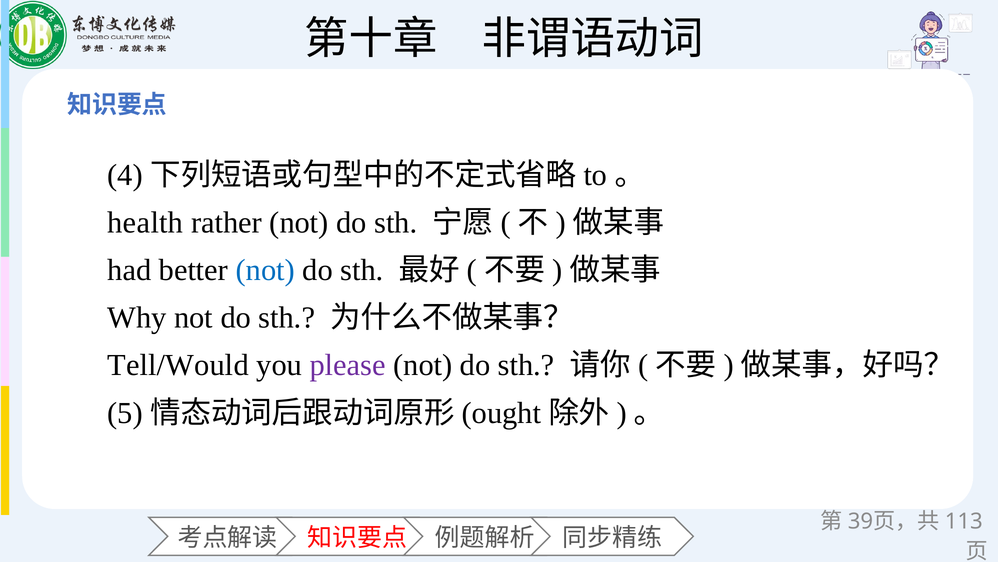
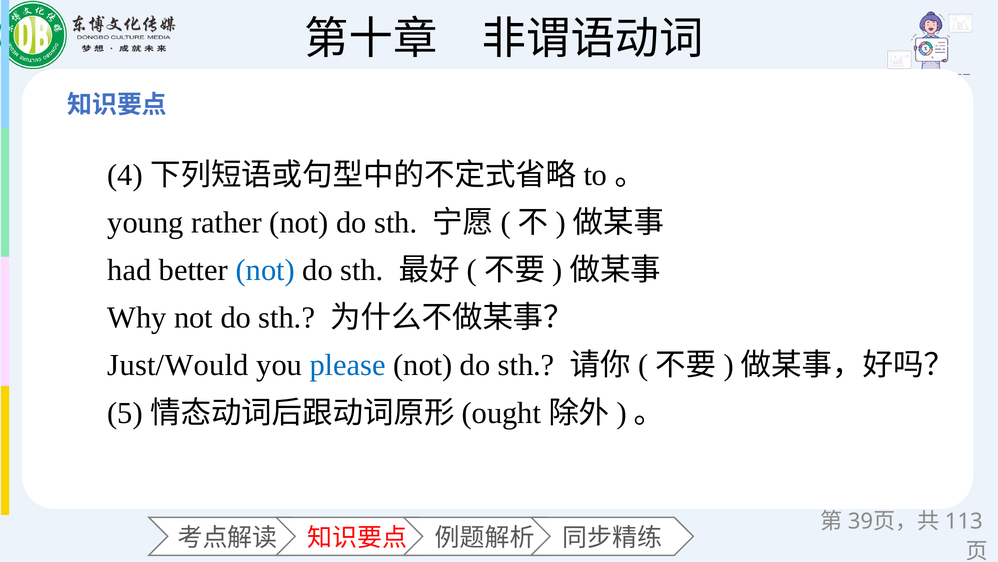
health: health -> young
Tell/Would: Tell/Would -> Just/Would
please colour: purple -> blue
